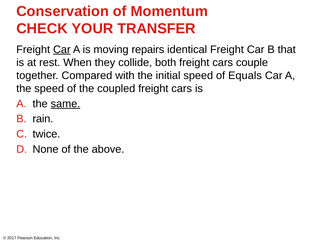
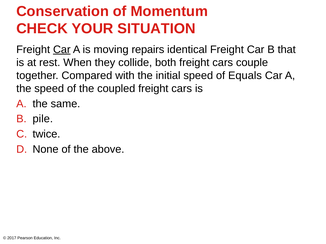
TRANSFER: TRANSFER -> SITUATION
same underline: present -> none
rain: rain -> pile
